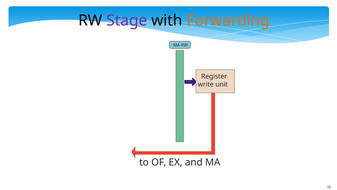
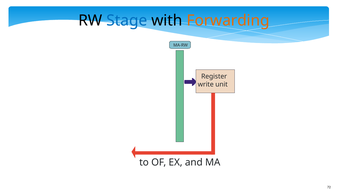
Stage colour: purple -> blue
